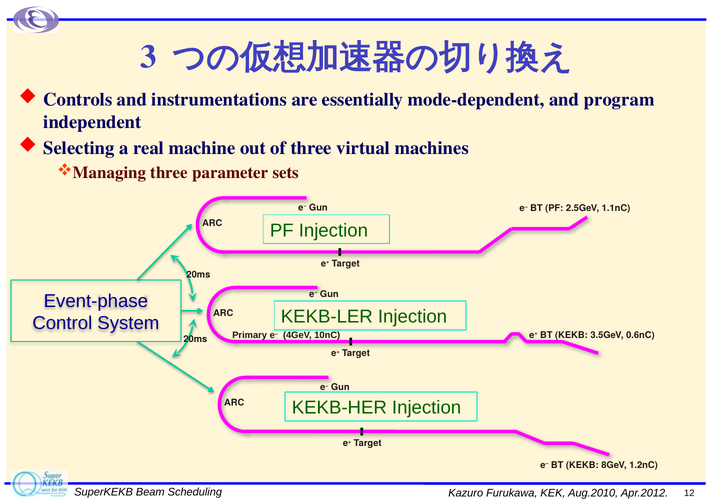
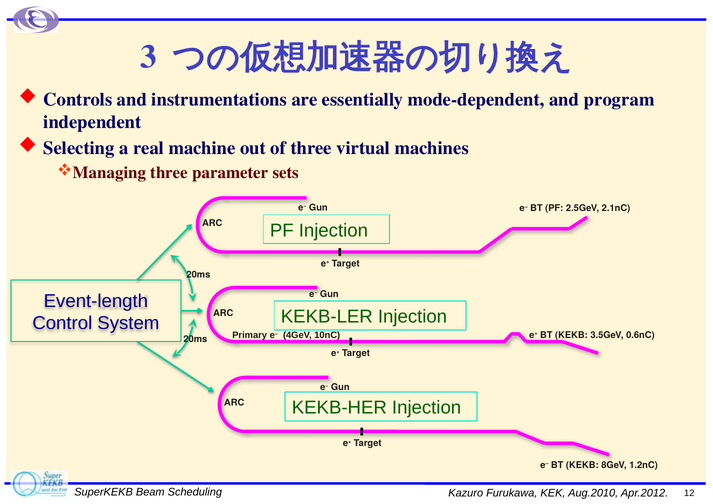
1.1nC: 1.1nC -> 2.1nC
Event-phase: Event-phase -> Event-length
